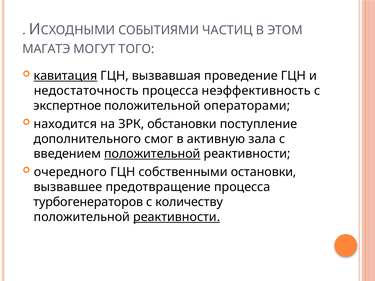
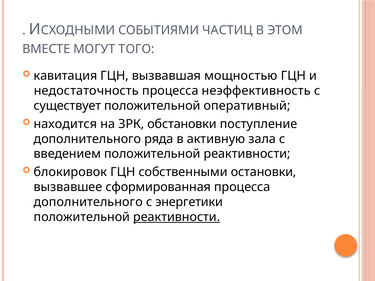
МАГАТЭ: МАГАТЭ -> ВМЕСТЕ
кавитация underline: present -> none
проведение: проведение -> мощностью
экспертное: экспертное -> существует
операторами: операторами -> оперативный
смог: смог -> ряда
положительной at (152, 154) underline: present -> none
очередного: очередного -> блокировок
предотвращение: предотвращение -> сформированная
турбогенераторов at (88, 202): турбогенераторов -> дополнительного
количеству: количеству -> энергетики
